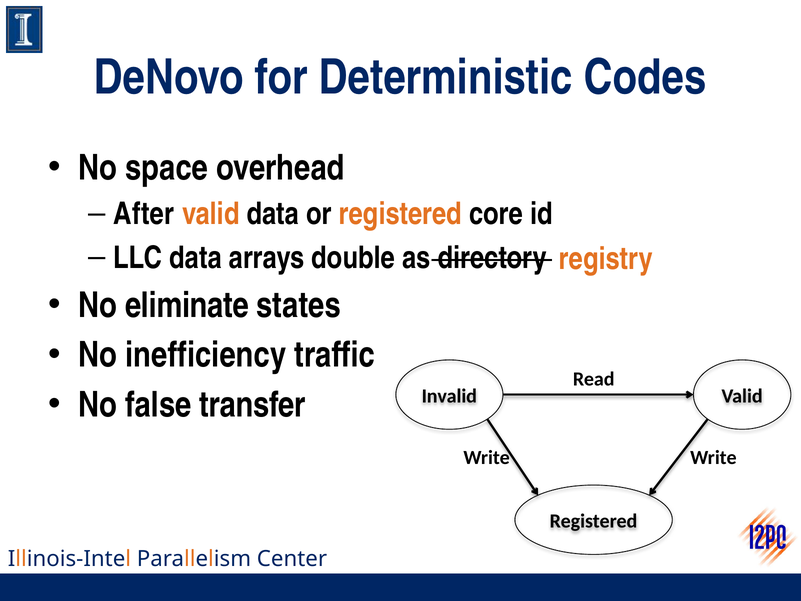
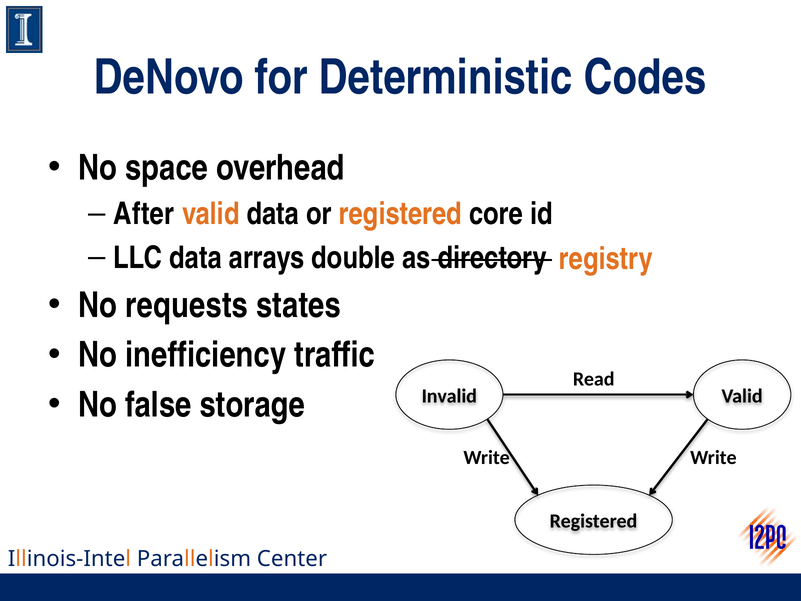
eliminate: eliminate -> requests
transfer: transfer -> storage
